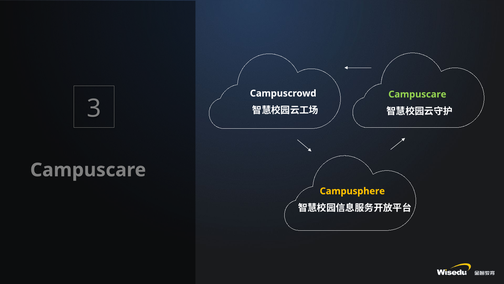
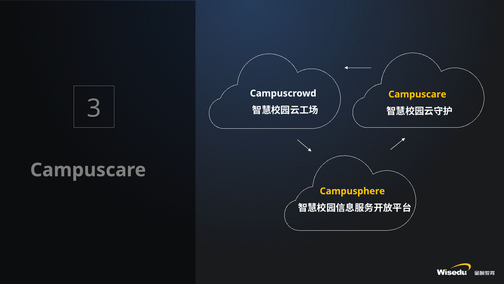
Campuscare at (417, 94) colour: light green -> yellow
